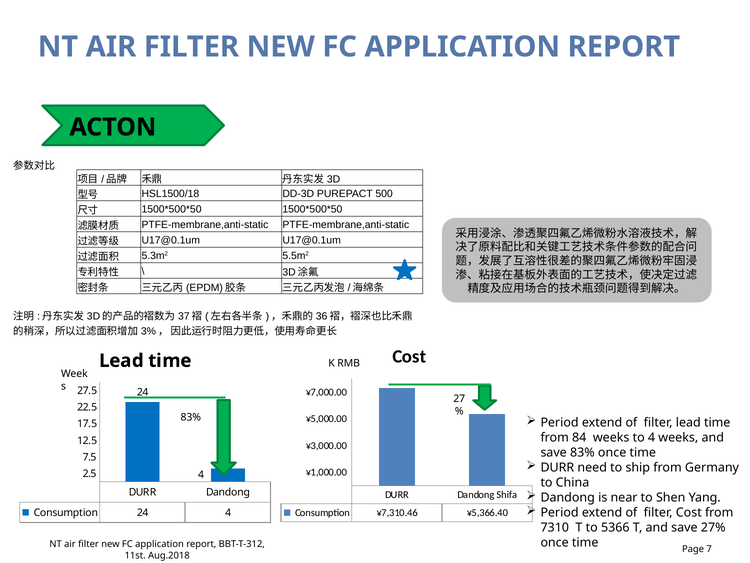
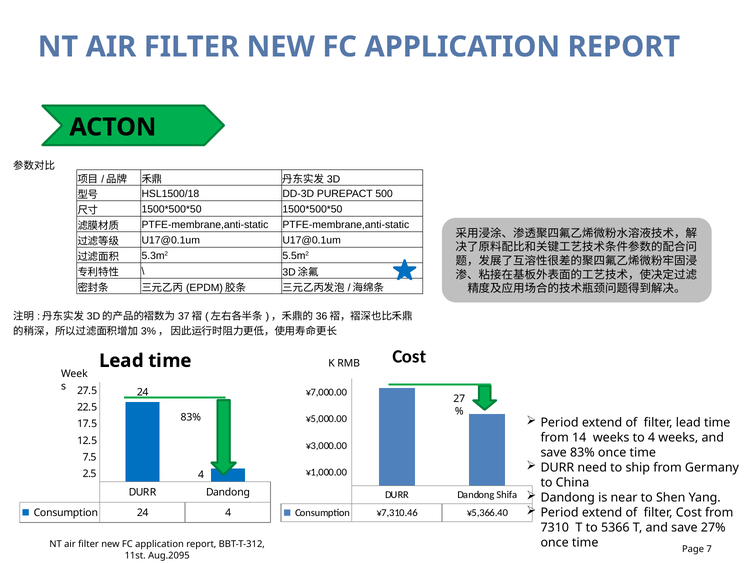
84: 84 -> 14
Aug.2018: Aug.2018 -> Aug.2095
